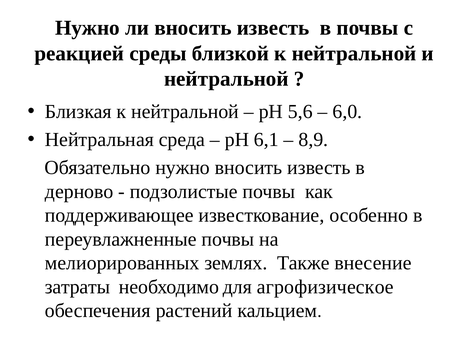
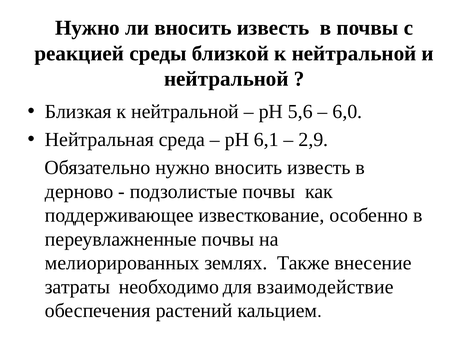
8,9: 8,9 -> 2,9
агрофизическое: агрофизическое -> взаимодействие
